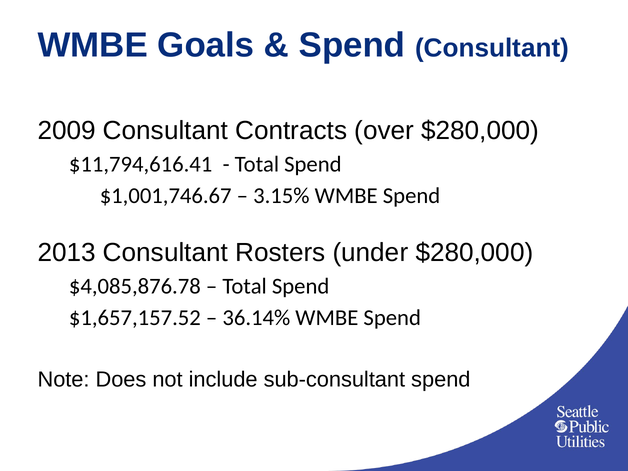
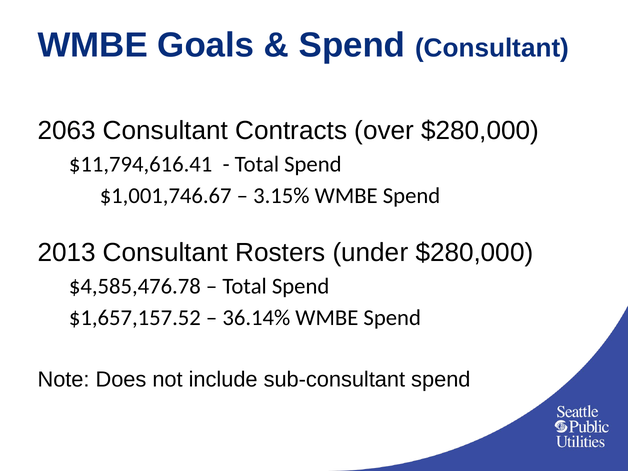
2009: 2009 -> 2063
$4,085,876.78: $4,085,876.78 -> $4,585,476.78
